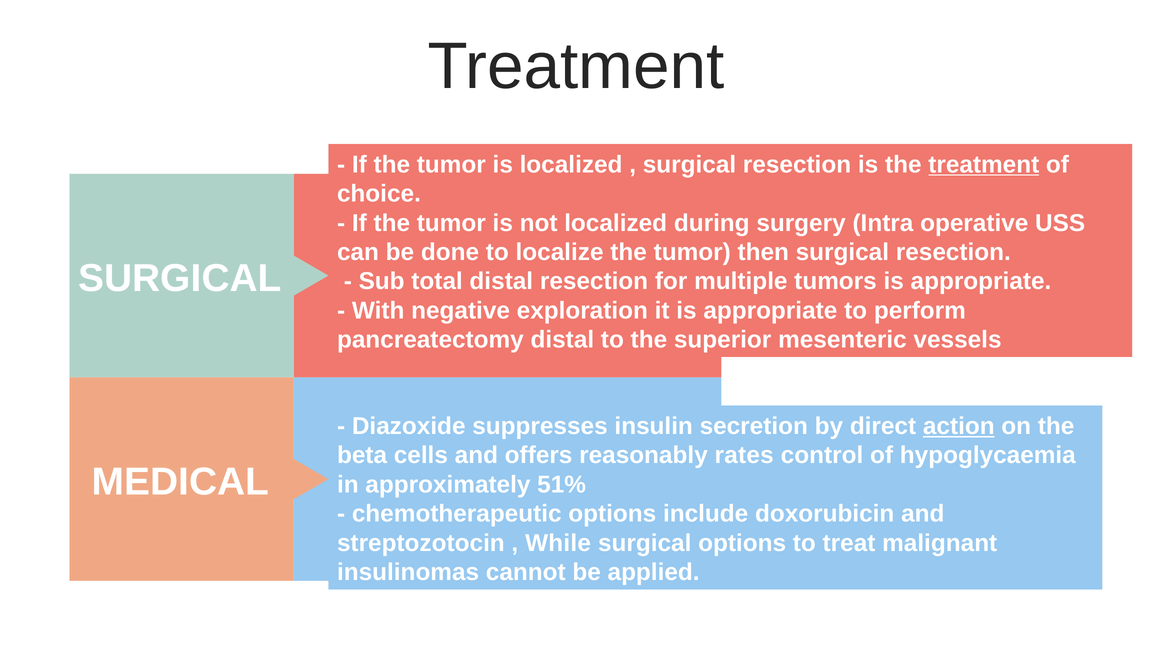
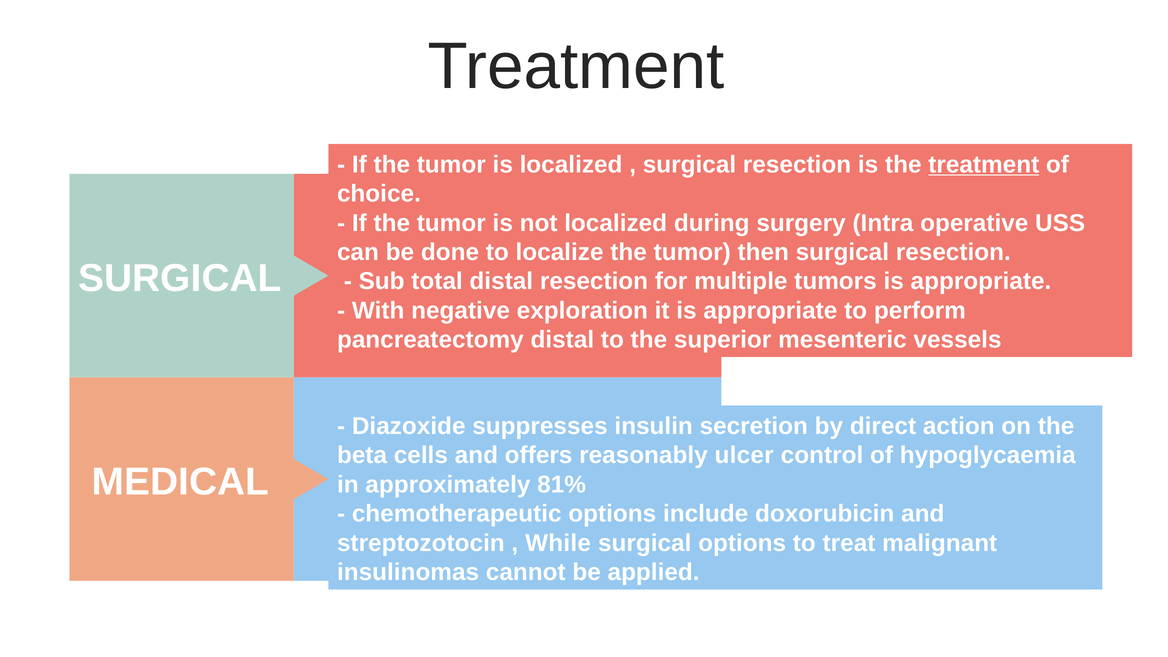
action underline: present -> none
rates: rates -> ulcer
51%: 51% -> 81%
